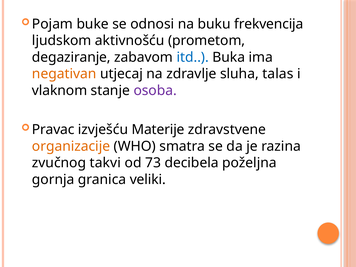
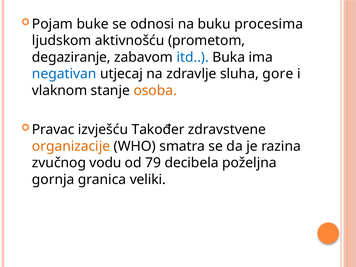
frekvencija: frekvencija -> procesima
negativan colour: orange -> blue
talas: talas -> gore
osoba colour: purple -> orange
Materije: Materije -> Također
takvi: takvi -> vodu
73: 73 -> 79
